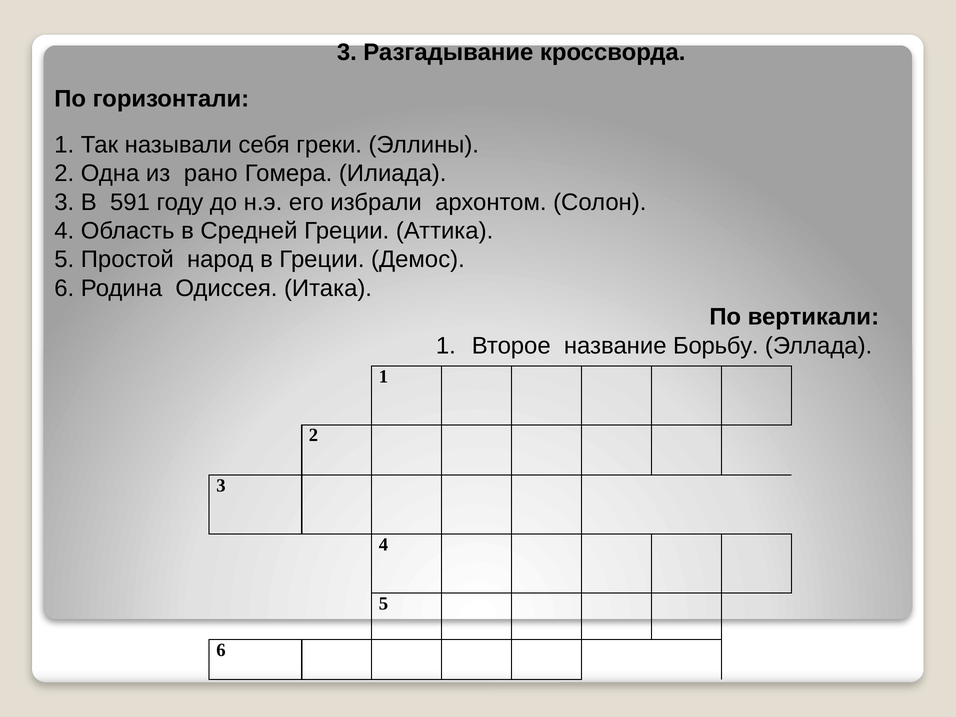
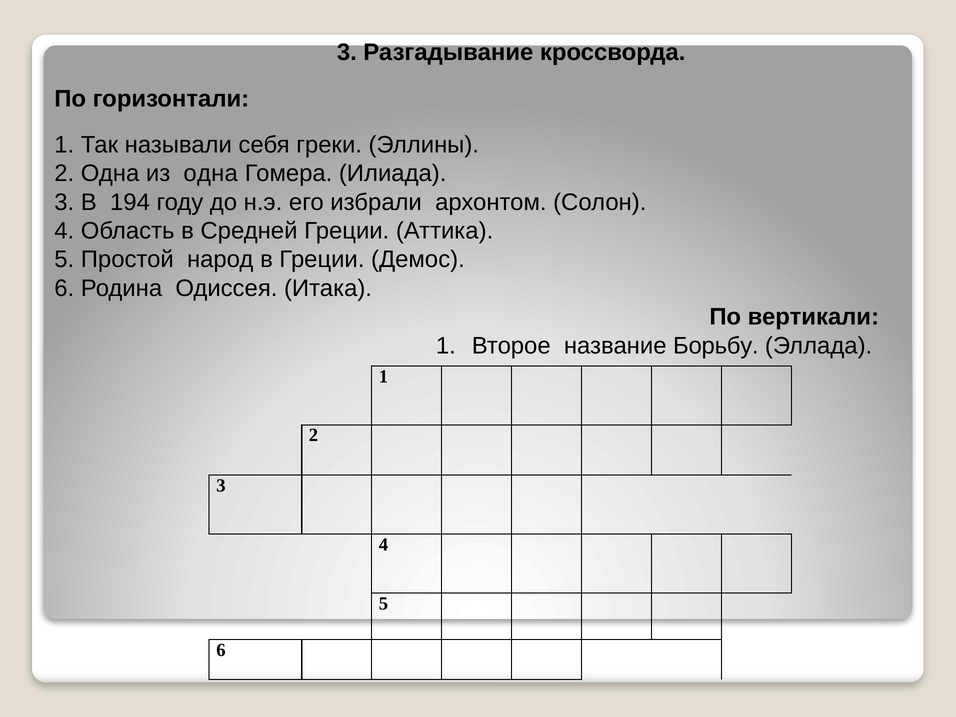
из рано: рано -> одна
591: 591 -> 194
